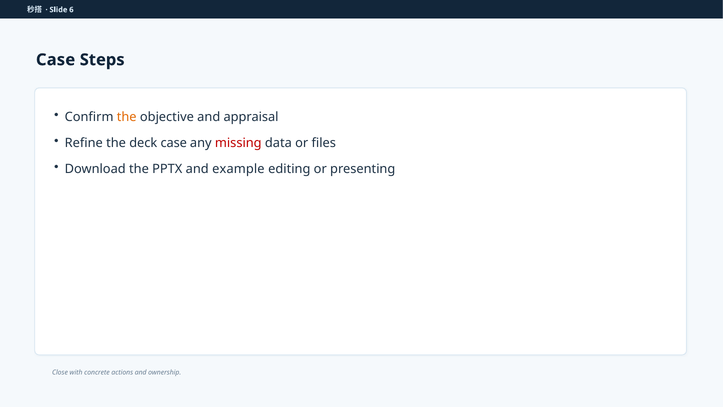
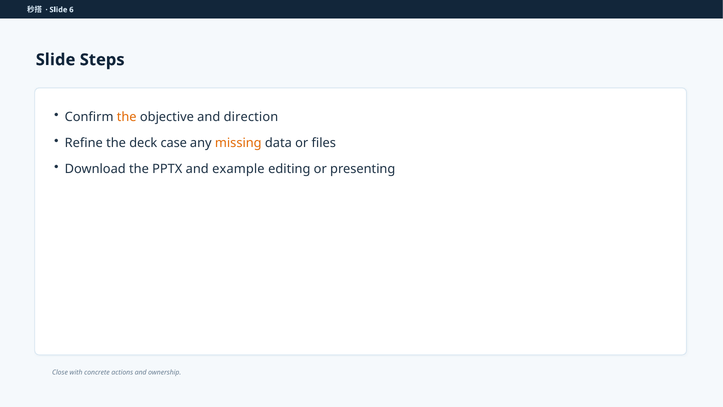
Case at (56, 60): Case -> Slide
appraisal: appraisal -> direction
missing colour: red -> orange
